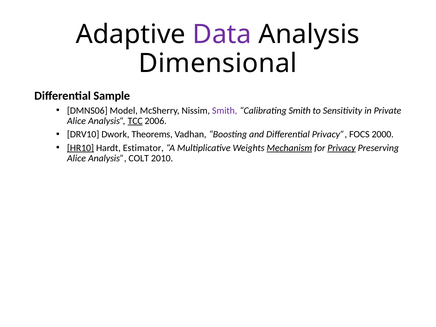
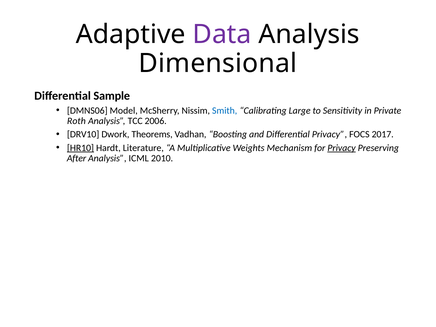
Smith at (225, 111) colour: purple -> blue
Calibrating Smith: Smith -> Large
Alice at (76, 121): Alice -> Roth
TCC underline: present -> none
2000: 2000 -> 2017
Estimator: Estimator -> Literature
Mechanism underline: present -> none
Alice at (76, 158): Alice -> After
COLT: COLT -> ICML
